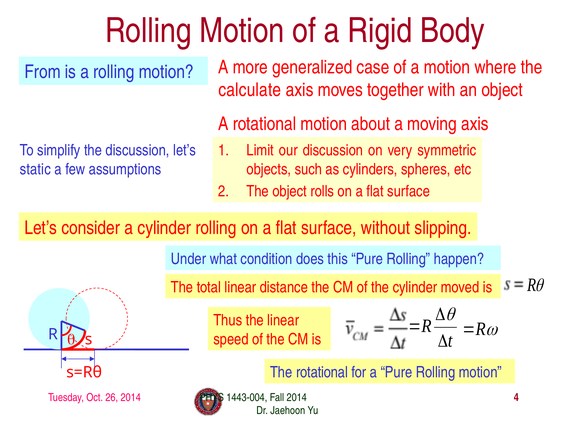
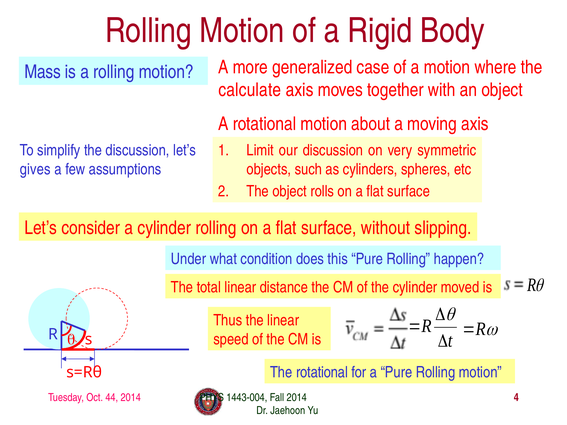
From: From -> Mass
static: static -> gives
26: 26 -> 44
